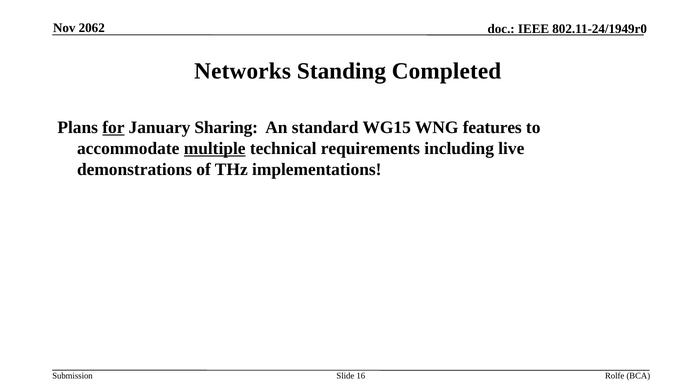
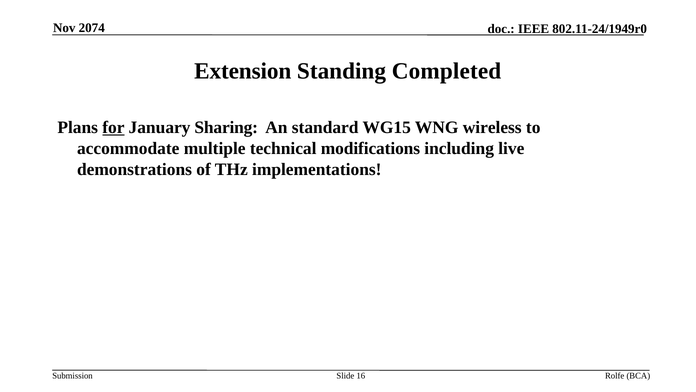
2062: 2062 -> 2074
Networks: Networks -> Extension
features: features -> wireless
multiple underline: present -> none
requirements: requirements -> modifications
